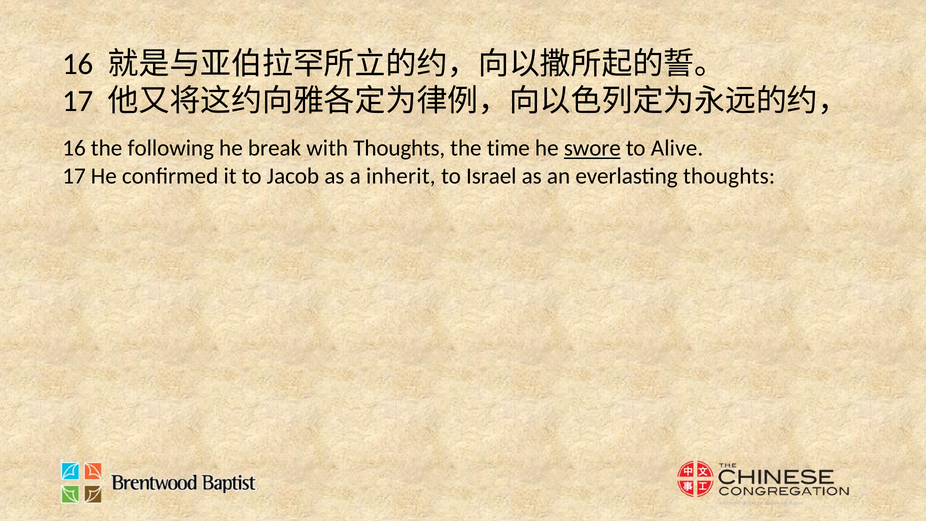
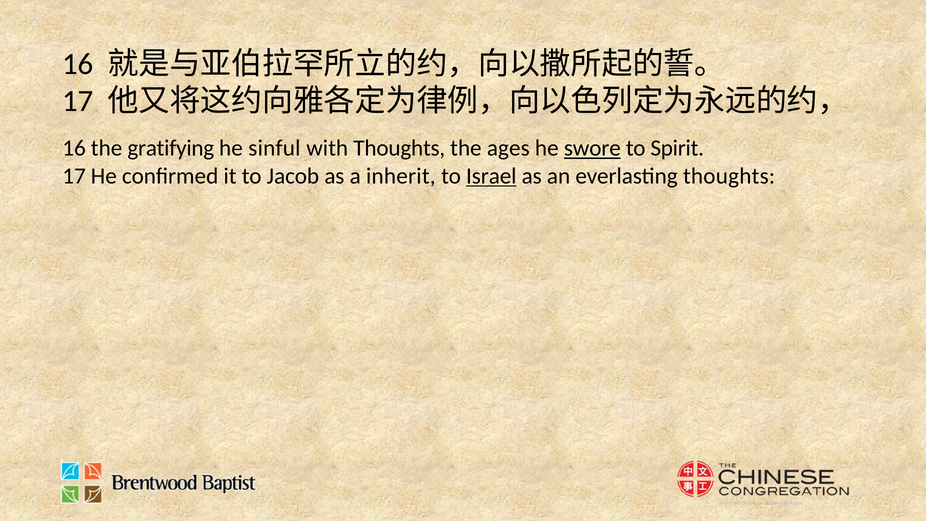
following: following -> gratifying
break: break -> sinful
time: time -> ages
Alive: Alive -> Spirit
Israel underline: none -> present
